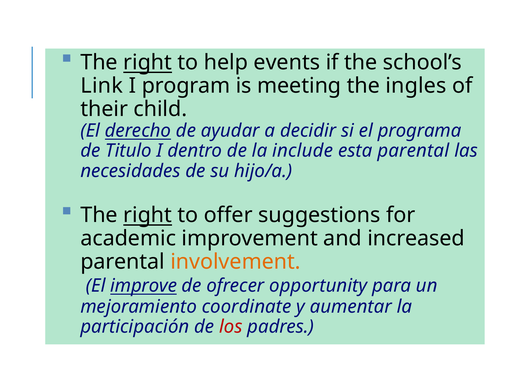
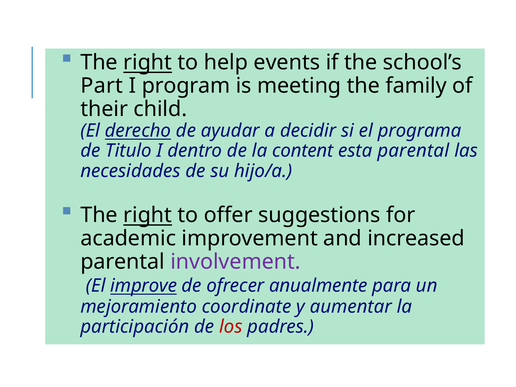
Link: Link -> Part
ingles: ingles -> family
include: include -> content
involvement colour: orange -> purple
opportunity: opportunity -> anualmente
